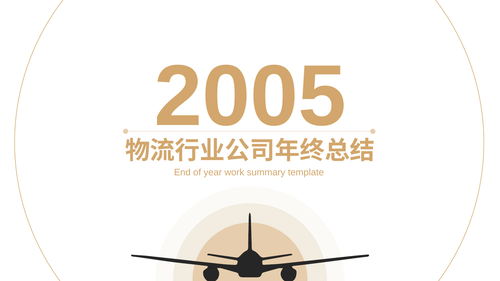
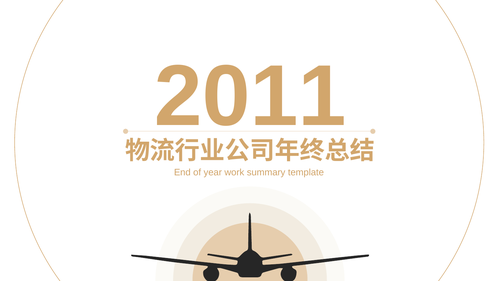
2005: 2005 -> 2011
